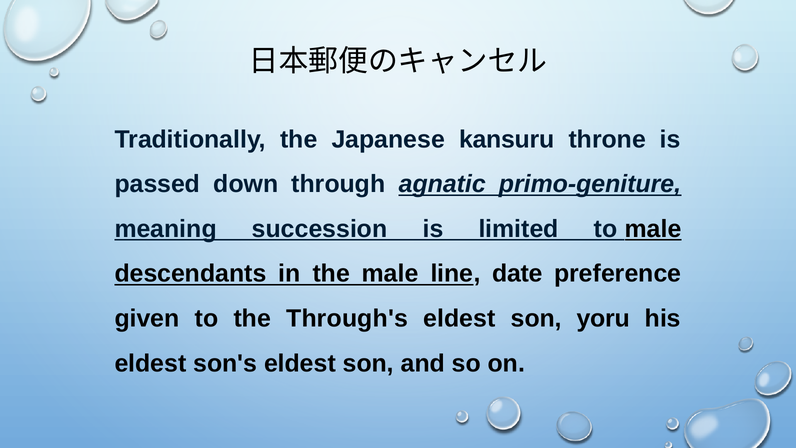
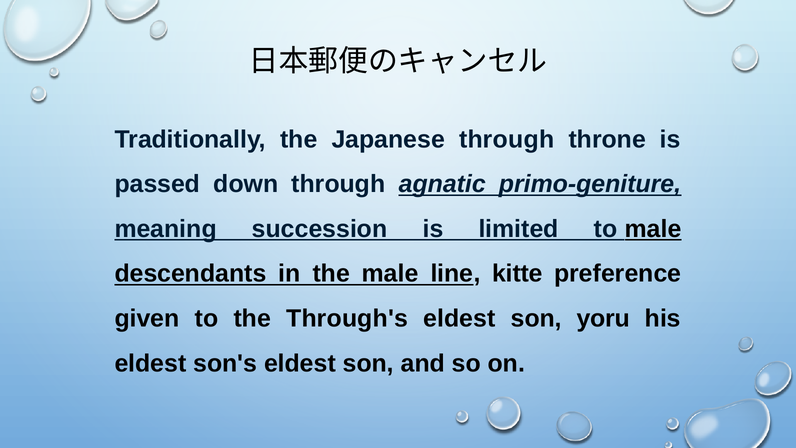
Japanese kansuru: kansuru -> through
date: date -> kitte
